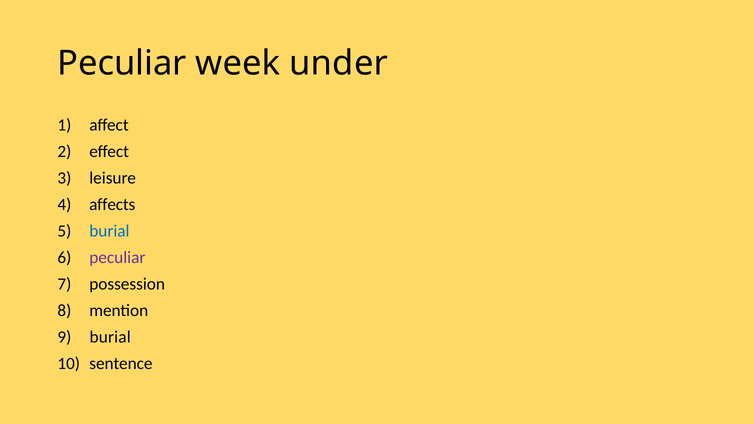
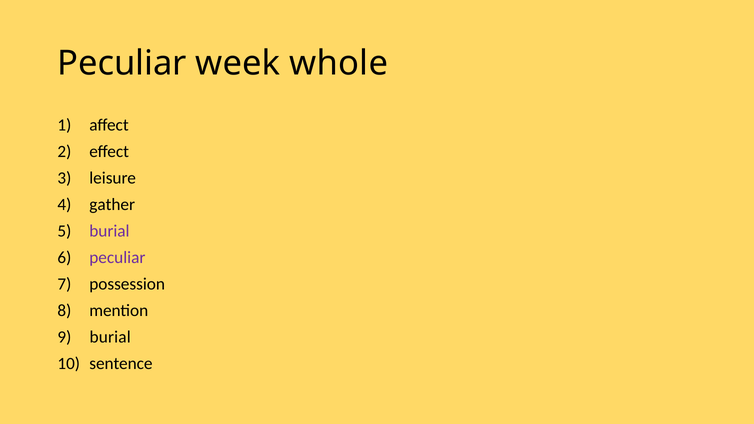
under: under -> whole
affects: affects -> gather
burial at (109, 231) colour: blue -> purple
